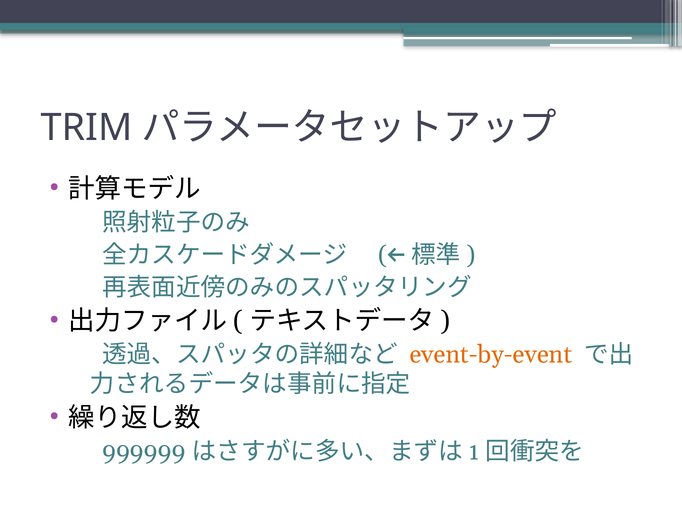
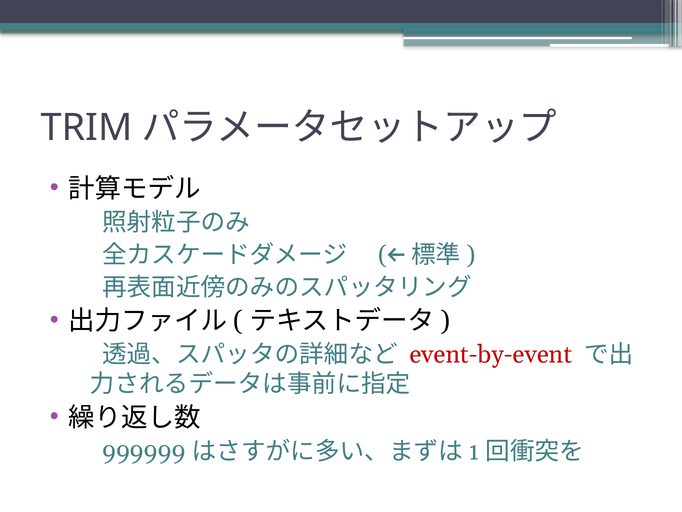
event-by-event colour: orange -> red
